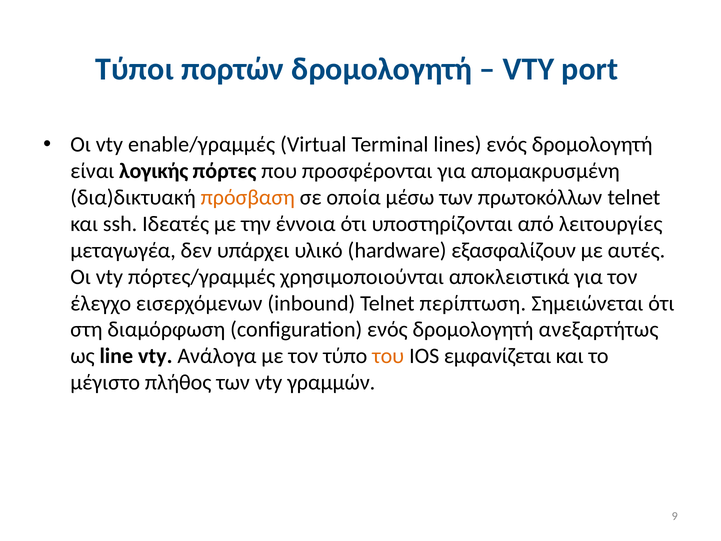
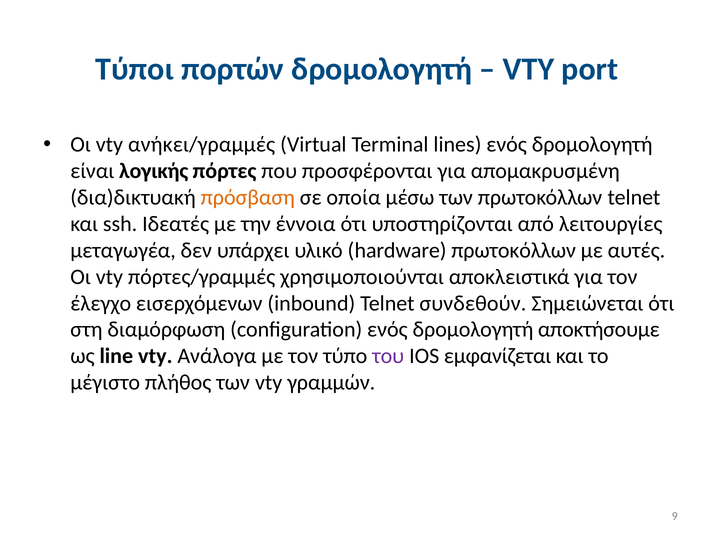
enable/γραμμές: enable/γραμμές -> ανήκει/γραμμές
hardware εξασφαλίζουν: εξασφαλίζουν -> πρωτοκόλλων
περίπτωση: περίπτωση -> συνδεθούν
ανεξαρτήτως: ανεξαρτήτως -> αποκτήσουμε
του colour: orange -> purple
